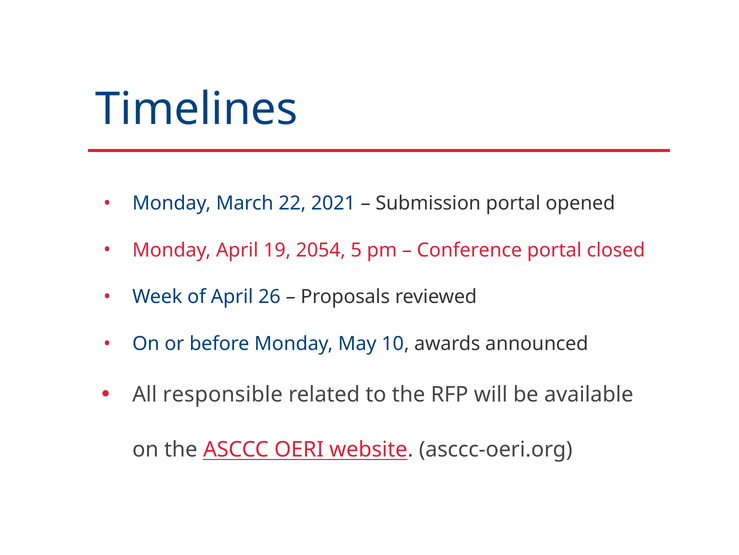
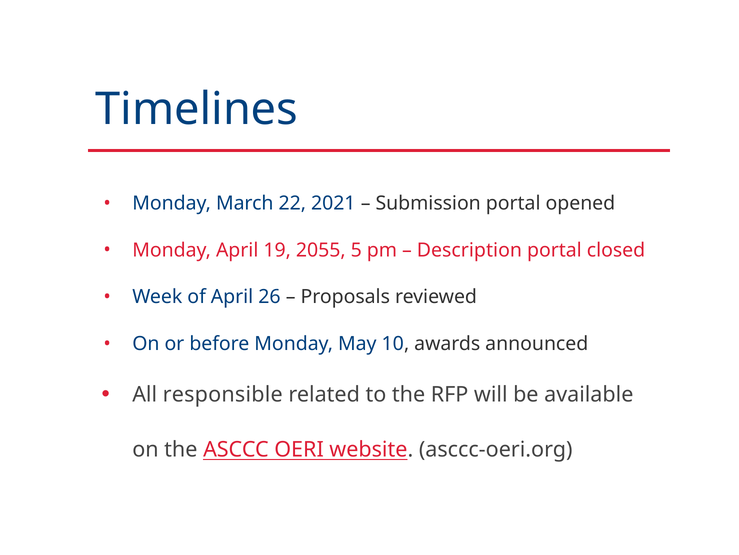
2054: 2054 -> 2055
Conference: Conference -> Description
